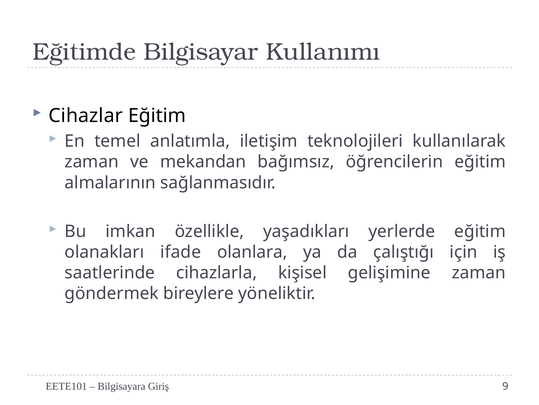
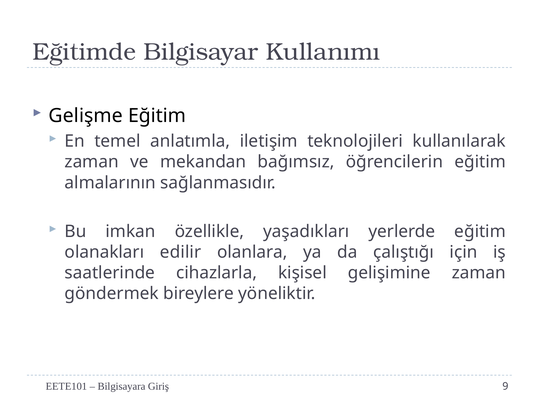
Cihazlar: Cihazlar -> Gelişme
ifade: ifade -> edilir
